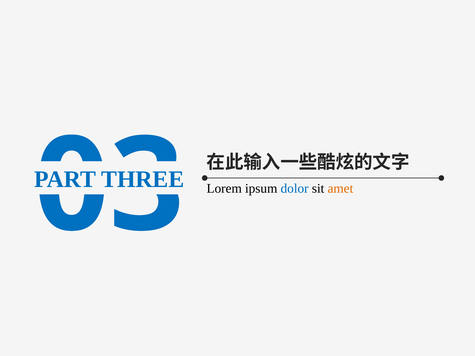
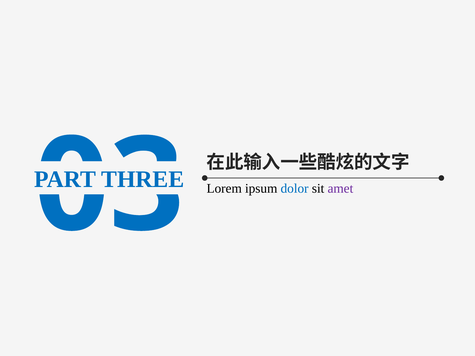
amet colour: orange -> purple
